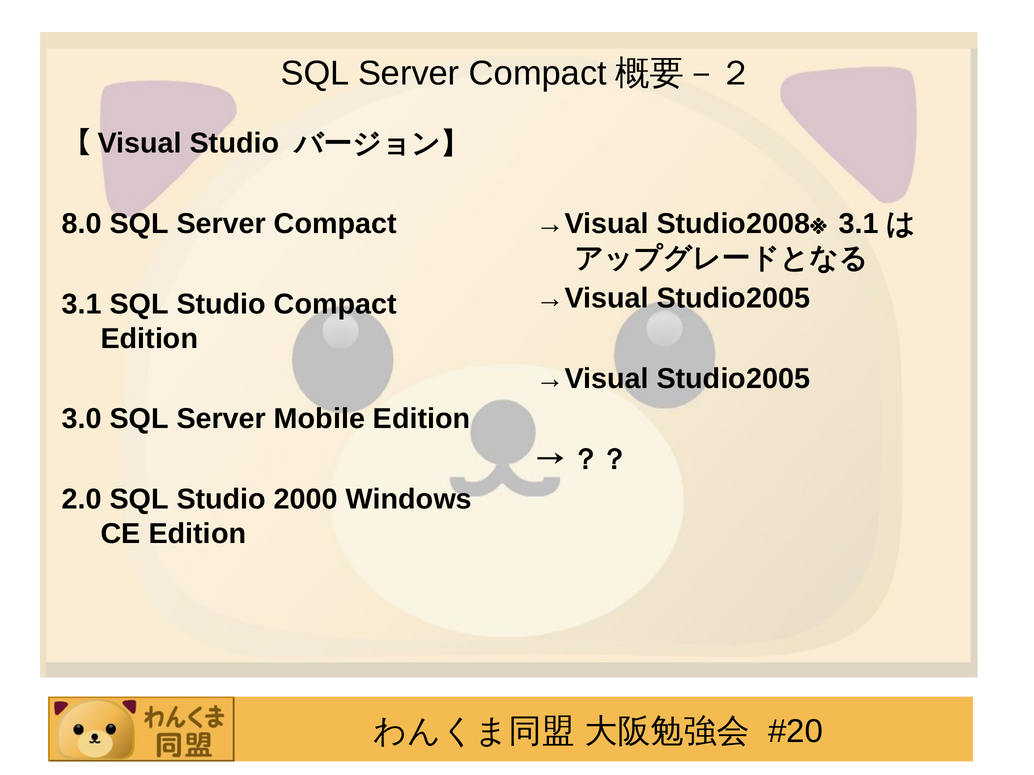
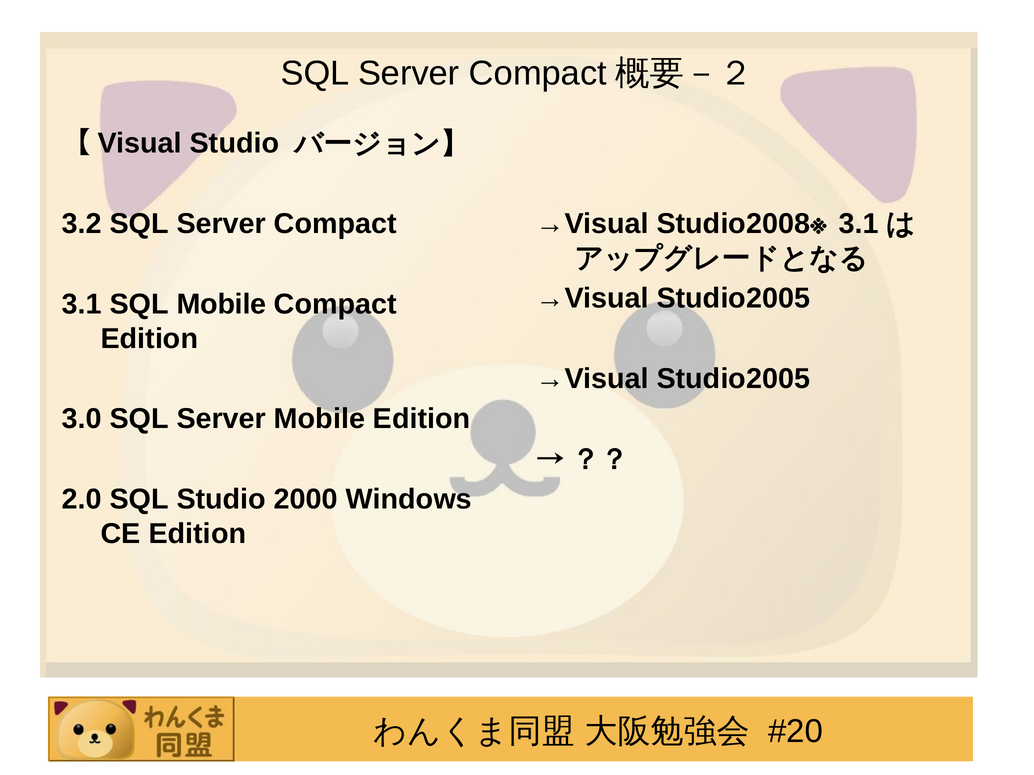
8.0: 8.0 -> 3.2
3.1 SQL Studio: Studio -> Mobile
